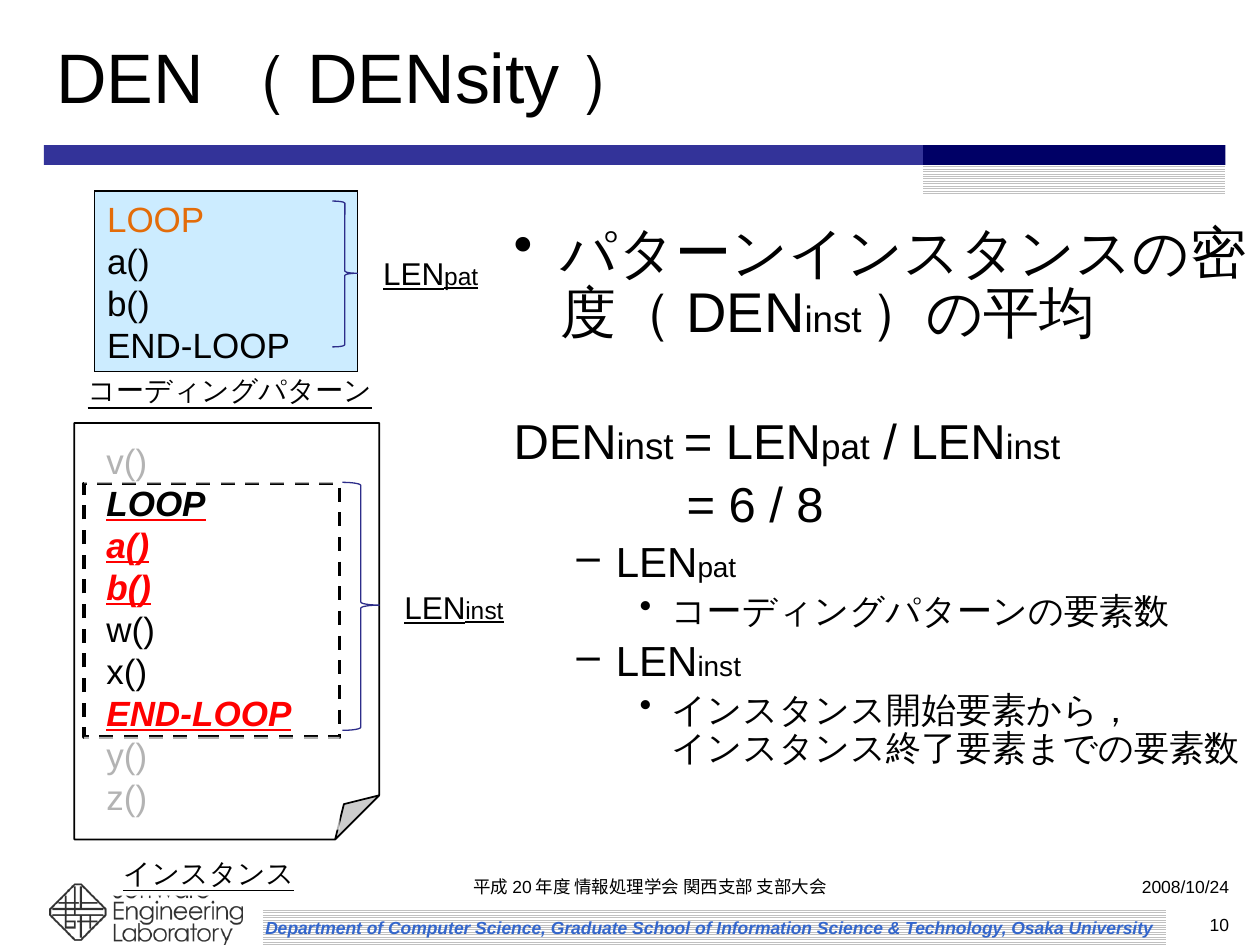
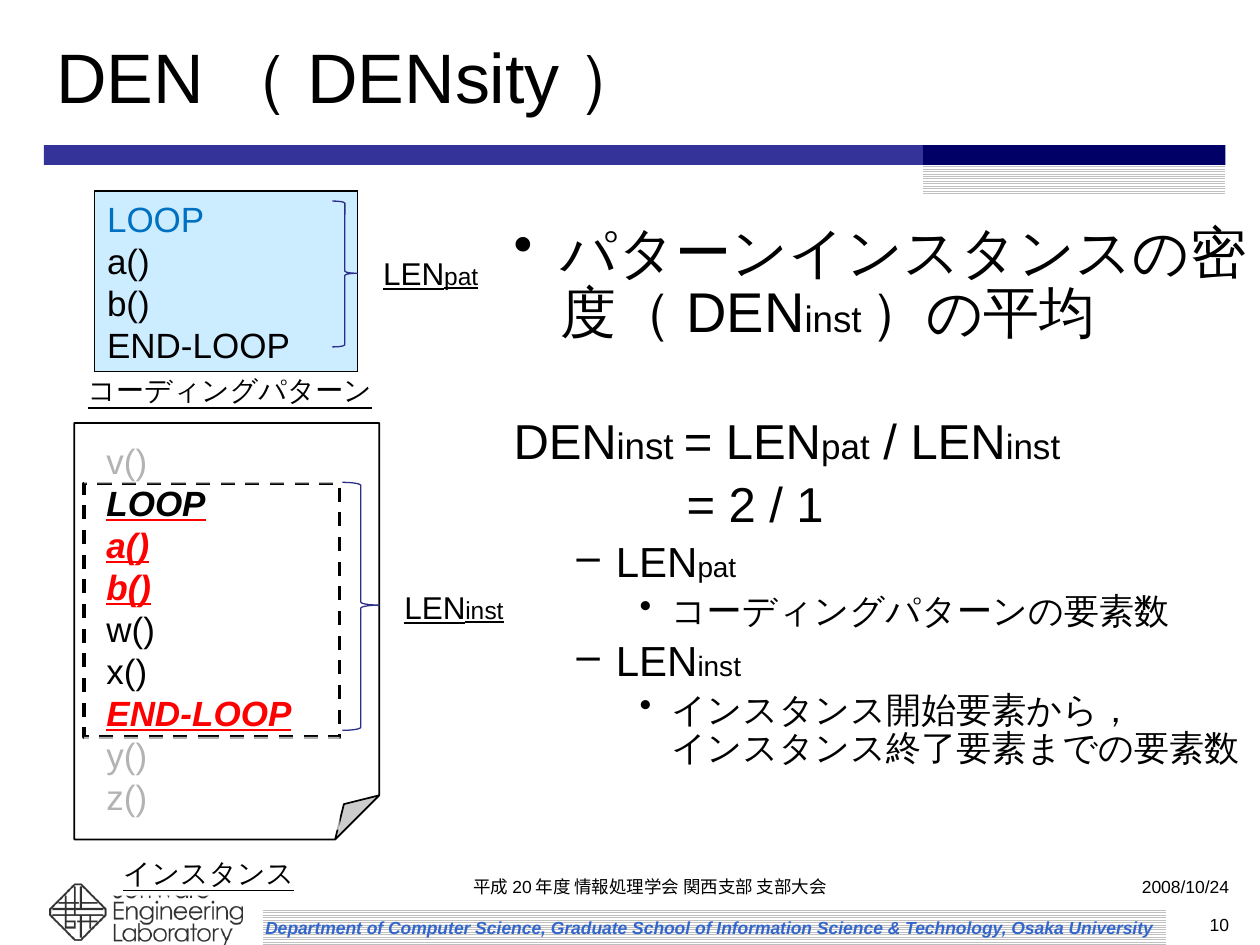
LOOP at (156, 221) colour: orange -> blue
6: 6 -> 2
8: 8 -> 1
